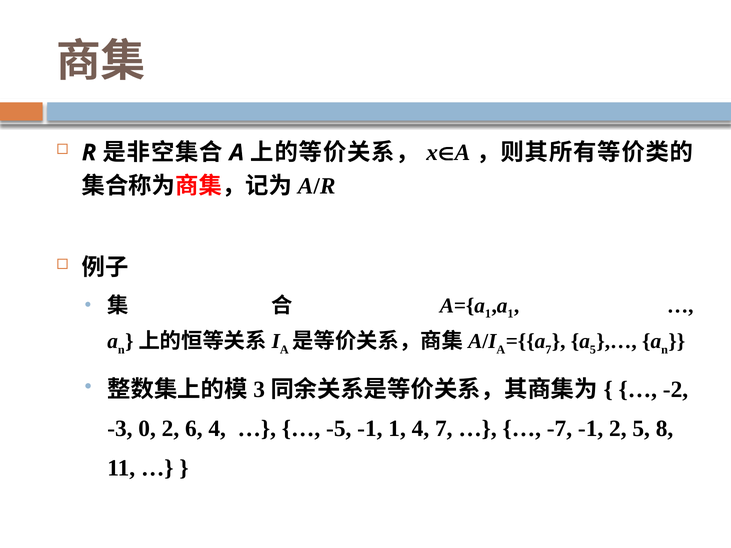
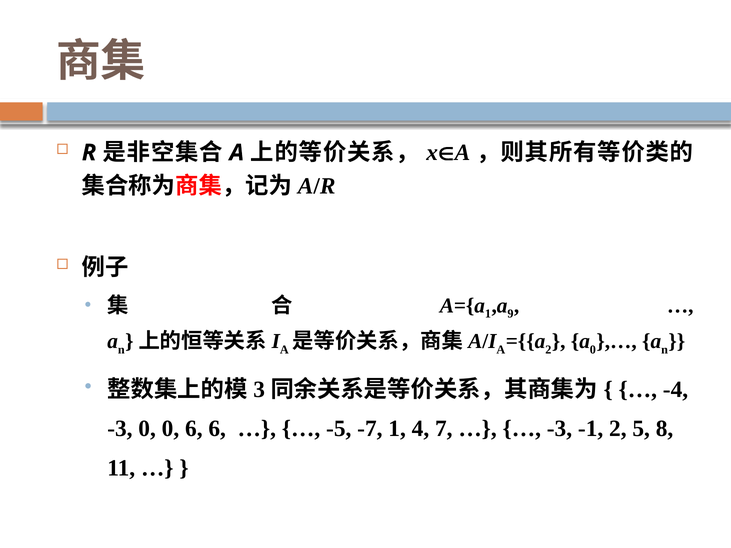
1 at (510, 314): 1 -> 9
7 at (548, 350): 7 -> 2
5 at (593, 350): 5 -> 0
-2: -2 -> -4
0 2: 2 -> 0
6 4: 4 -> 6
-5 -1: -1 -> -7
-7 at (559, 429): -7 -> -3
